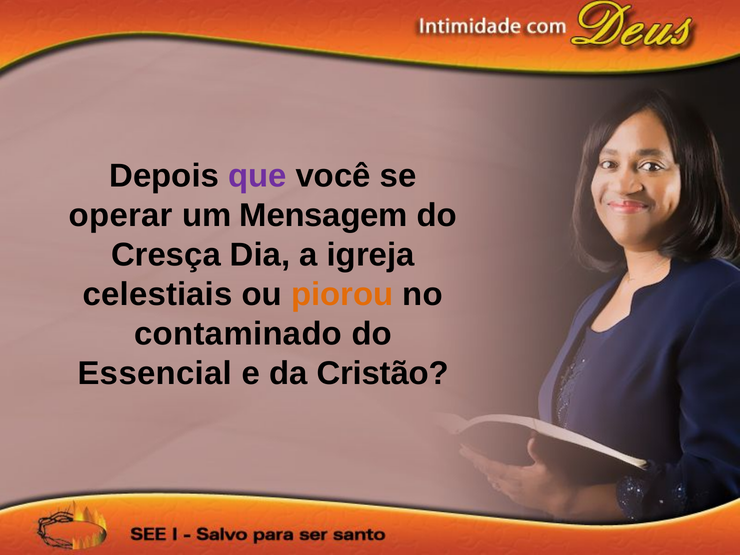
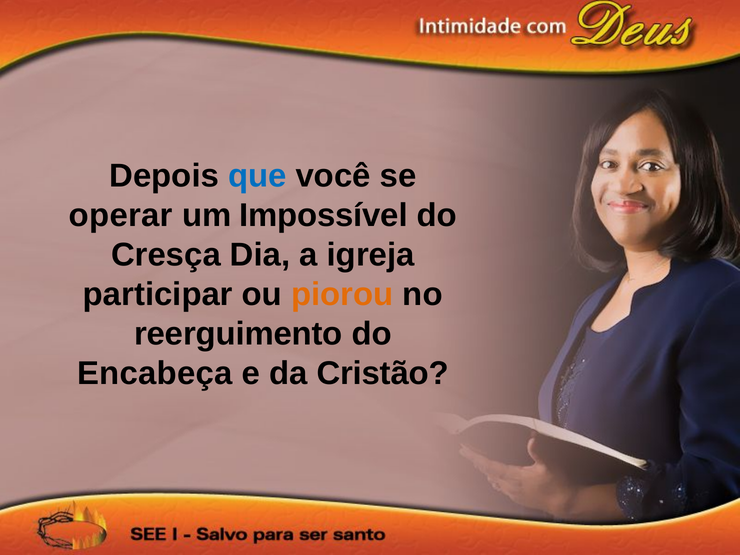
que colour: purple -> blue
Mensagem: Mensagem -> Impossível
celestiais: celestiais -> participar
contaminado: contaminado -> reerguimento
Essencial: Essencial -> Encabeça
